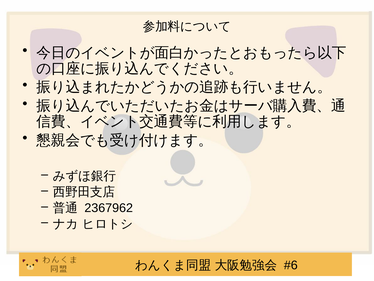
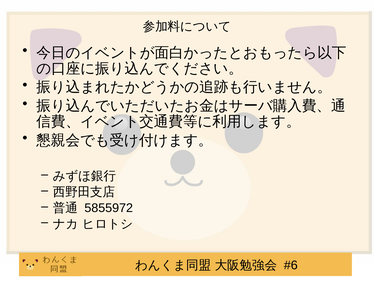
2367962: 2367962 -> 5855972
